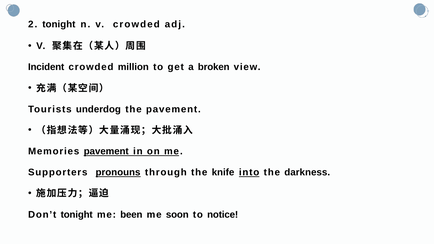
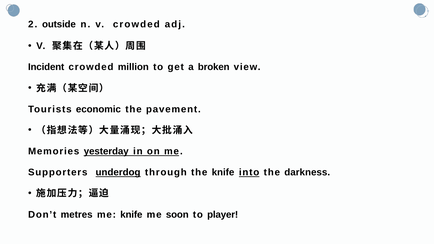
2 tonight: tonight -> outside
underdog: underdog -> economic
Memories pavement: pavement -> yesterday
pronouns: pronouns -> underdog
Don’t tonight: tonight -> metres
me been: been -> knife
notice: notice -> player
